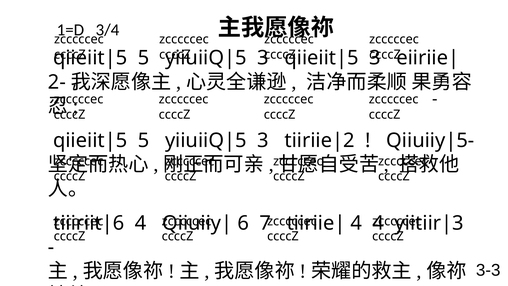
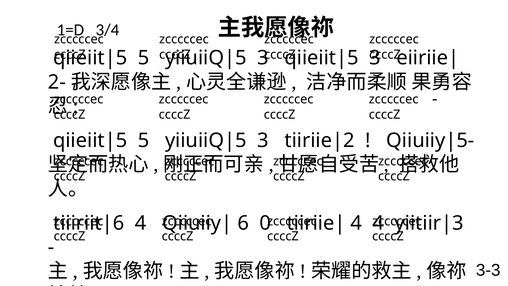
7: 7 -> 0
